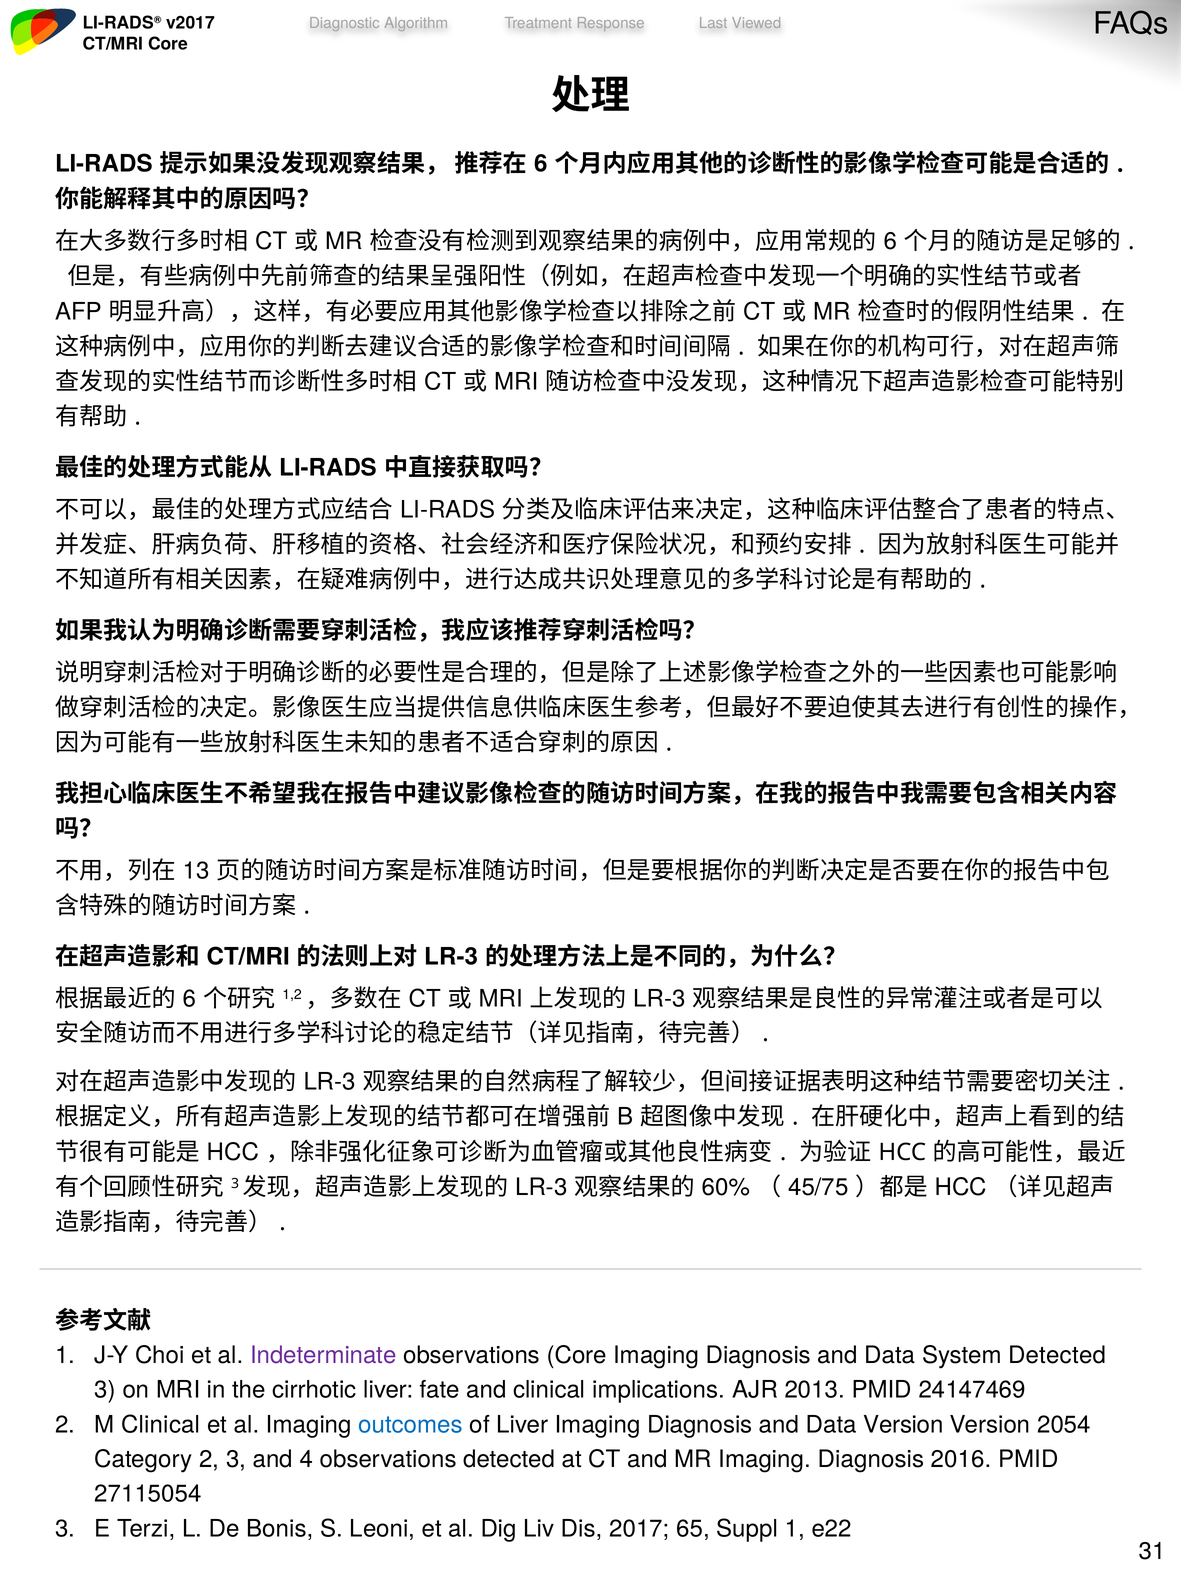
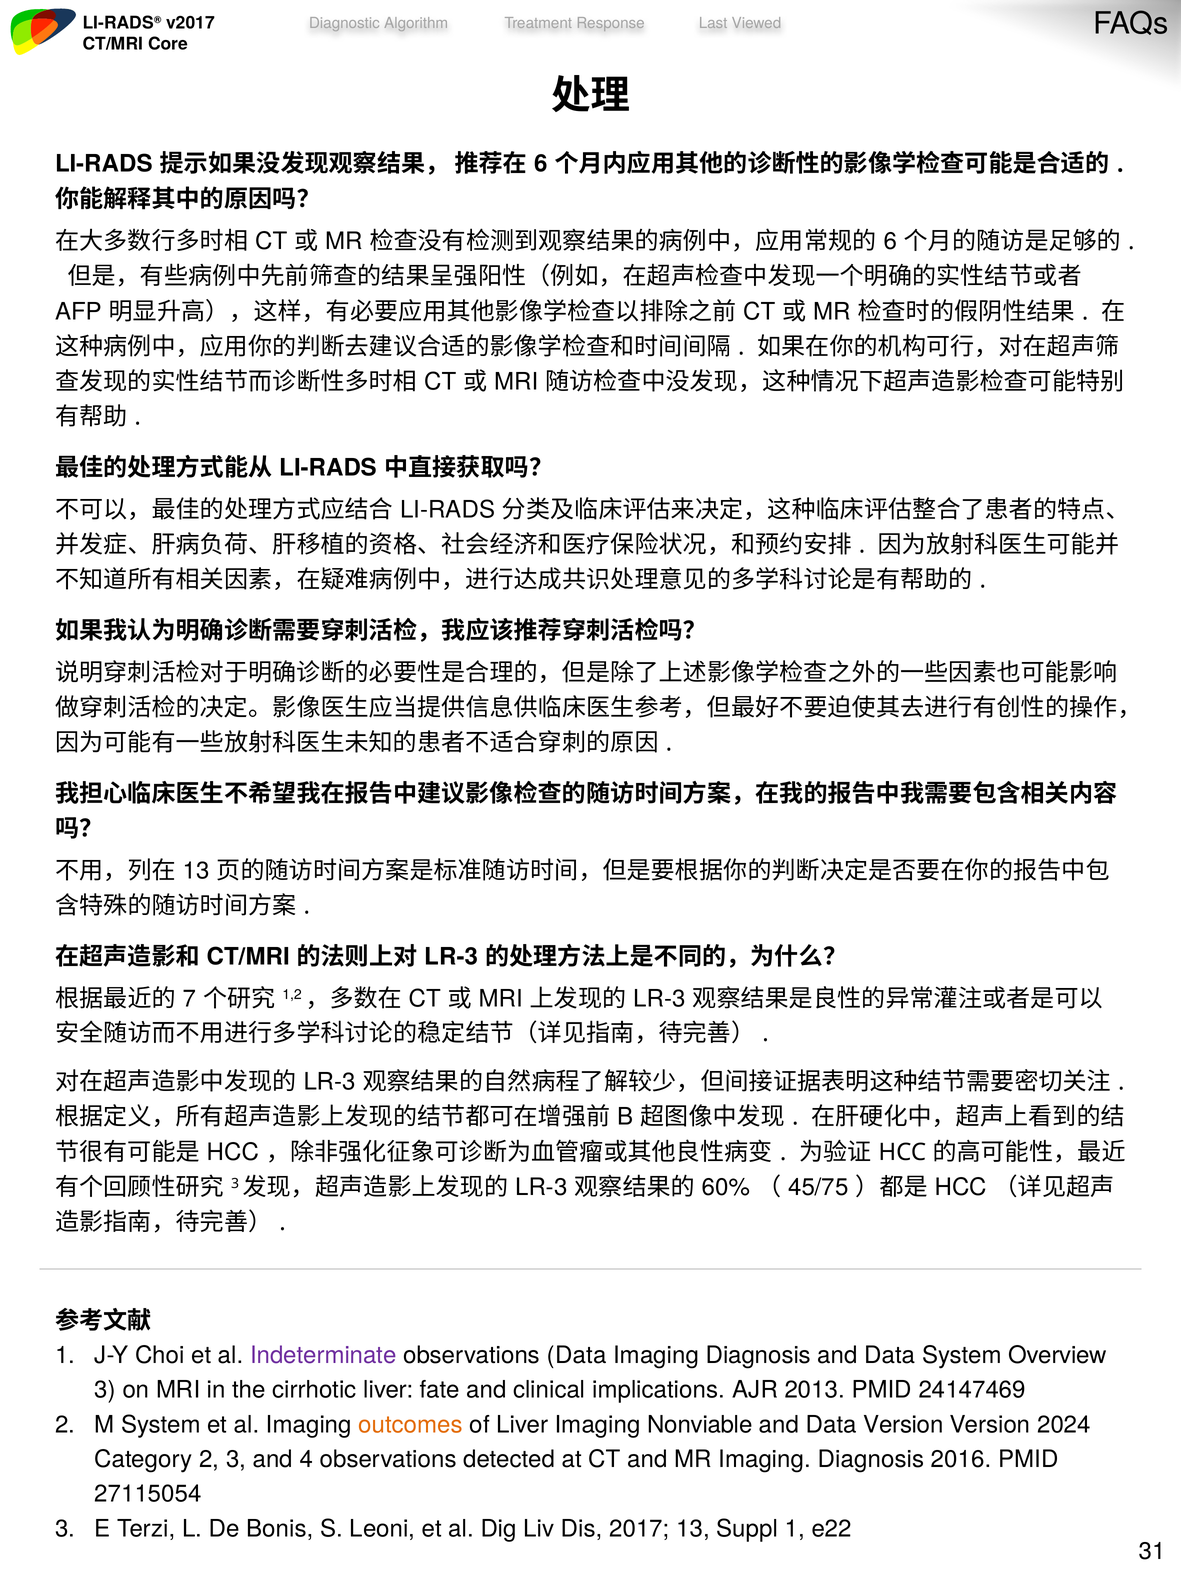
6 at (189, 998): 6 -> 7
observations Core: Core -> Data
System Detected: Detected -> Overview
M Clinical: Clinical -> System
outcomes colour: blue -> orange
Liver Imaging Diagnosis: Diagnosis -> Nonviable
2054: 2054 -> 2024
2017 65: 65 -> 13
